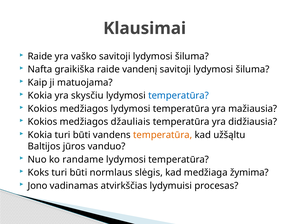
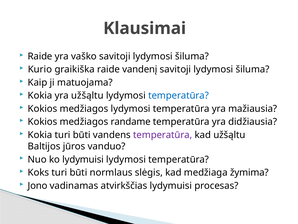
Nafta: Nafta -> Kurio
yra skysčiu: skysčiu -> užšąltu
džauliais: džauliais -> randame
temperatūra at (163, 135) colour: orange -> purple
ko randame: randame -> lydymuisi
